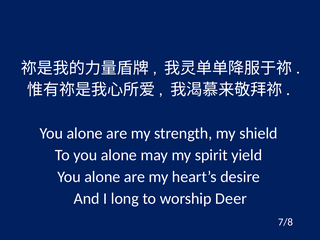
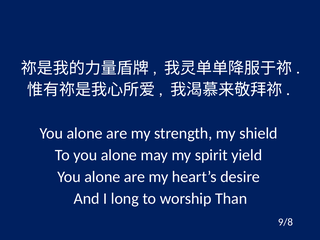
Deer: Deer -> Than
7/8: 7/8 -> 9/8
